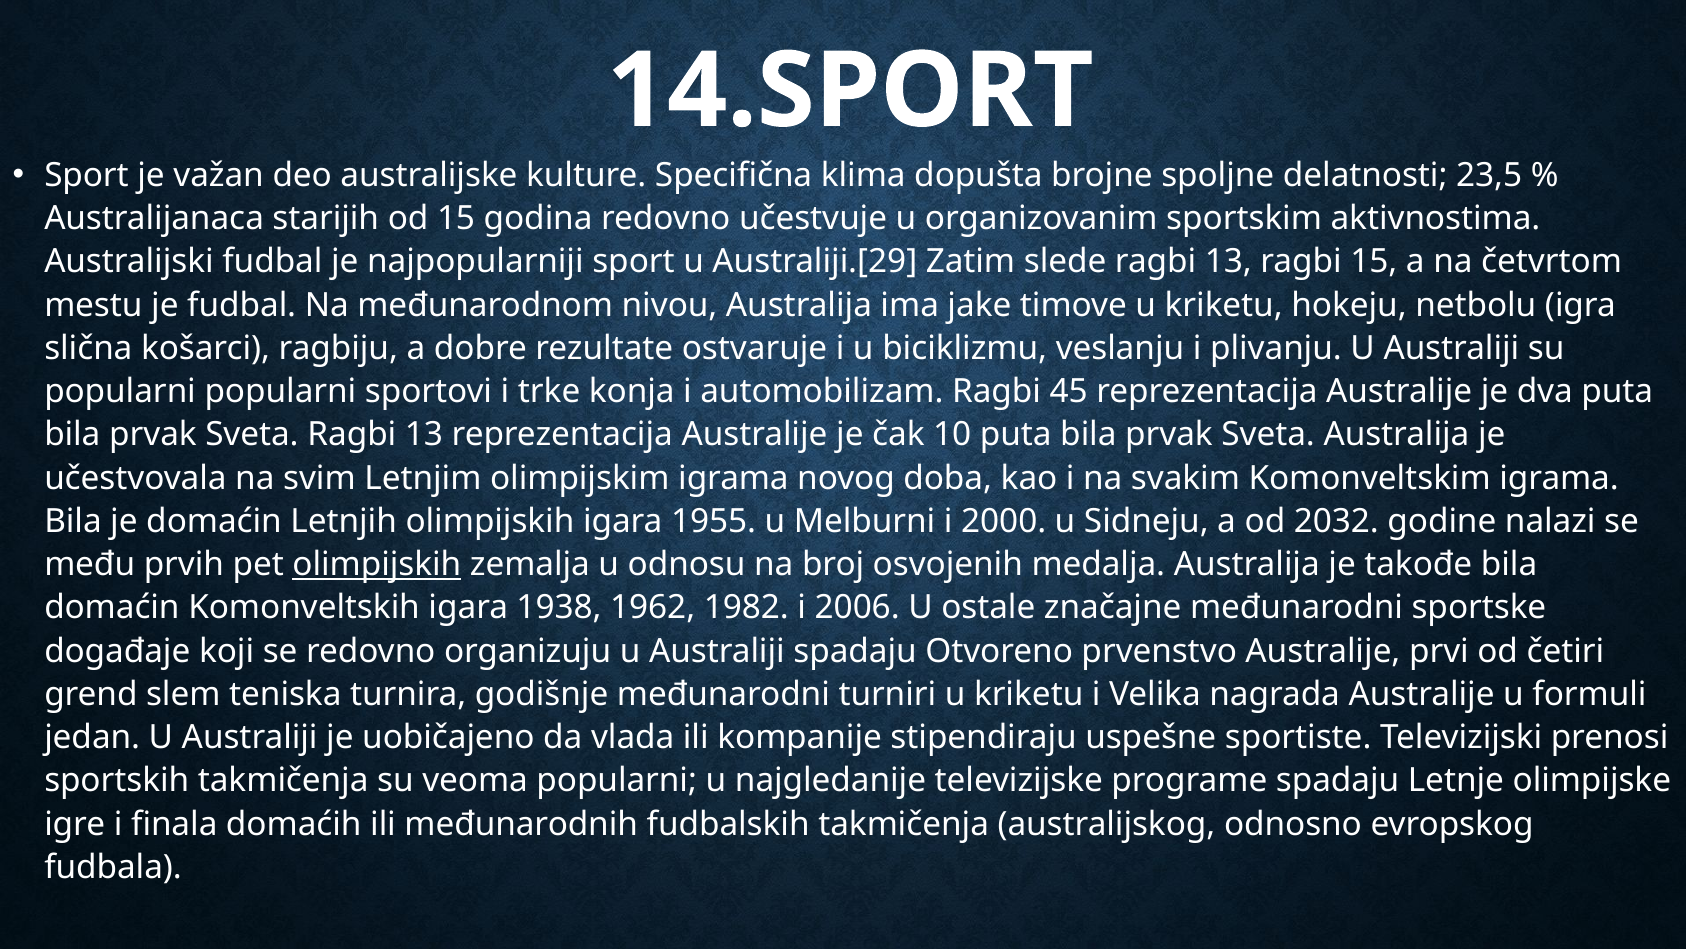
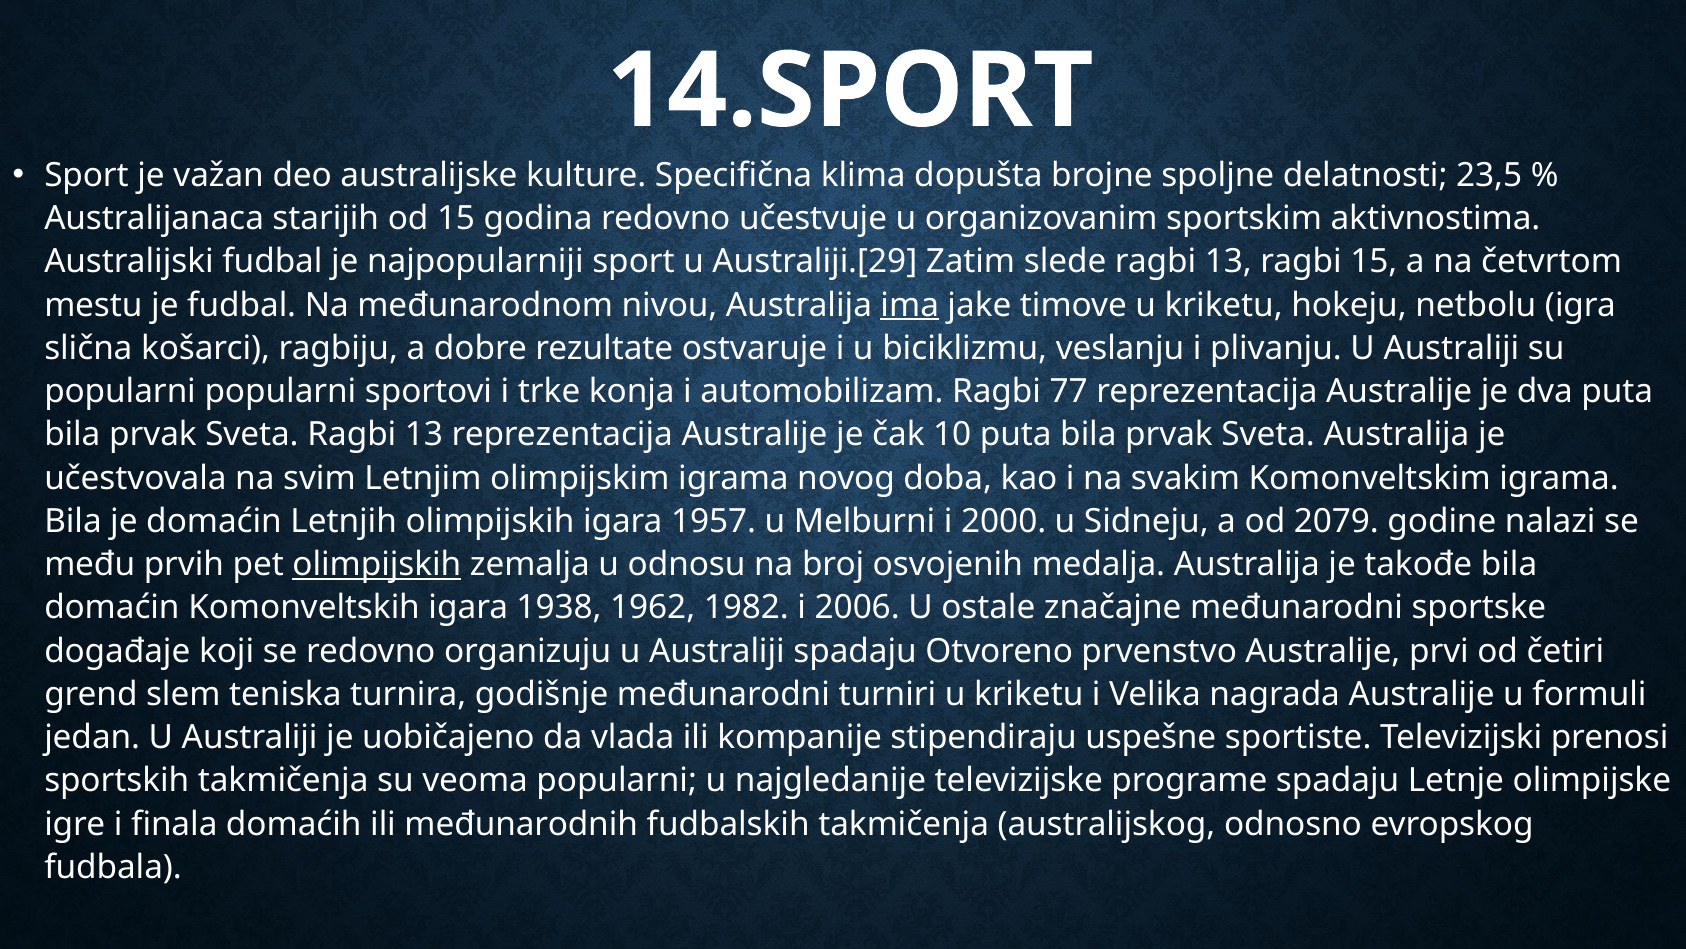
ima underline: none -> present
45: 45 -> 77
1955: 1955 -> 1957
2032: 2032 -> 2079
